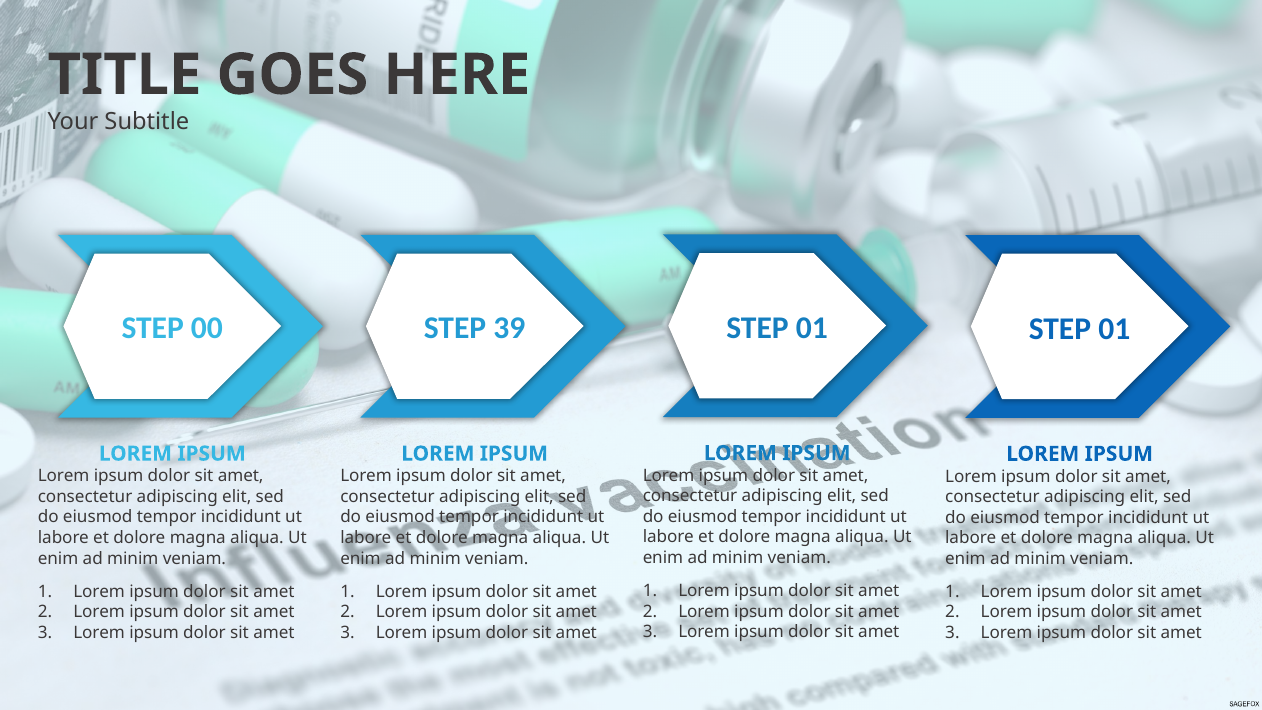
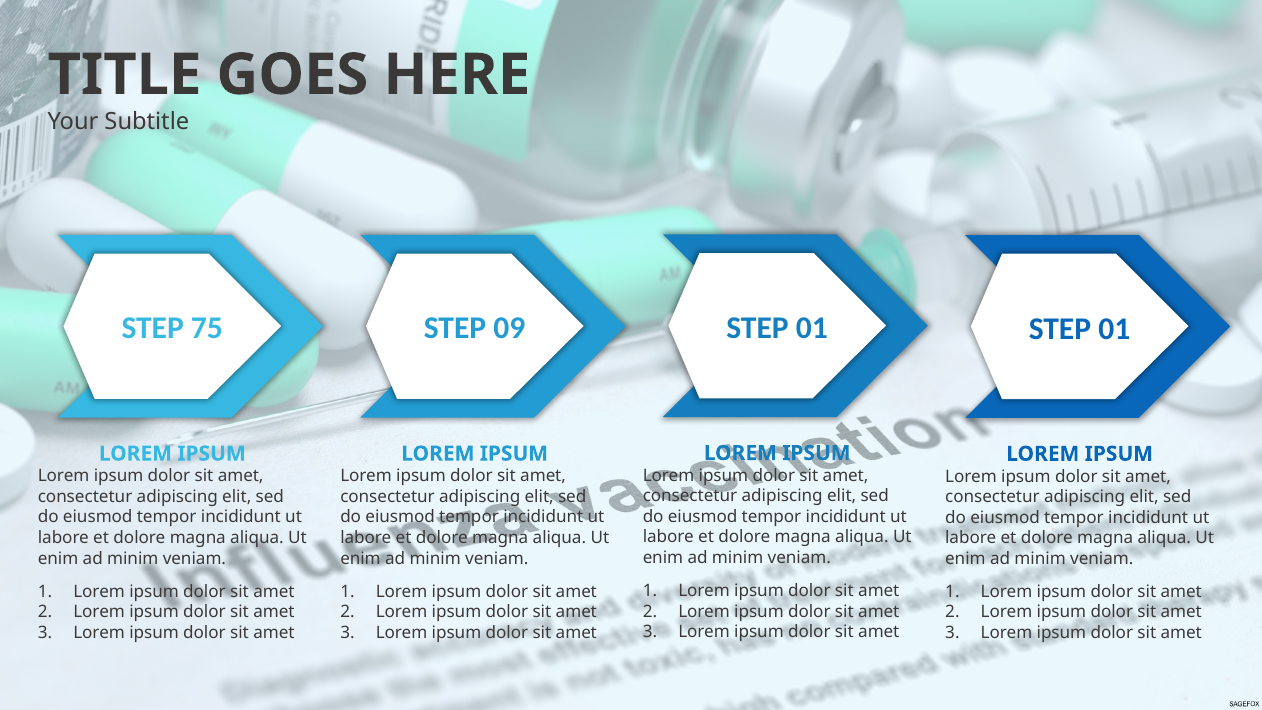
00: 00 -> 75
39: 39 -> 09
